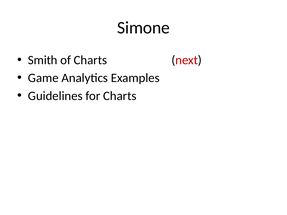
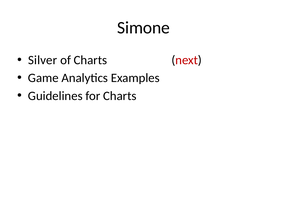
Smith: Smith -> Silver
